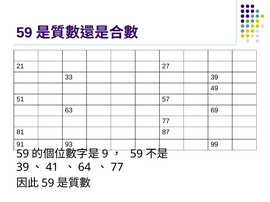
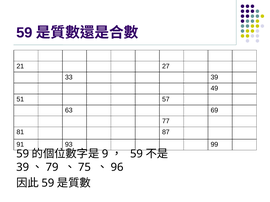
41: 41 -> 79
64: 64 -> 75
77 at (117, 168): 77 -> 96
